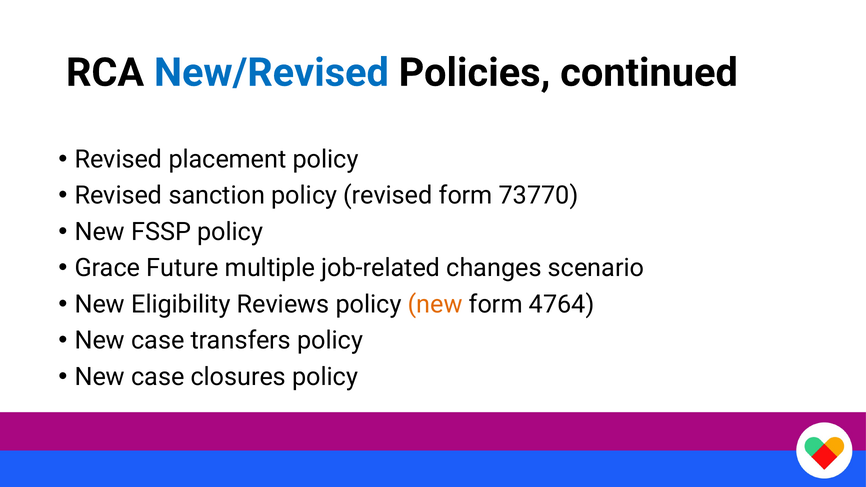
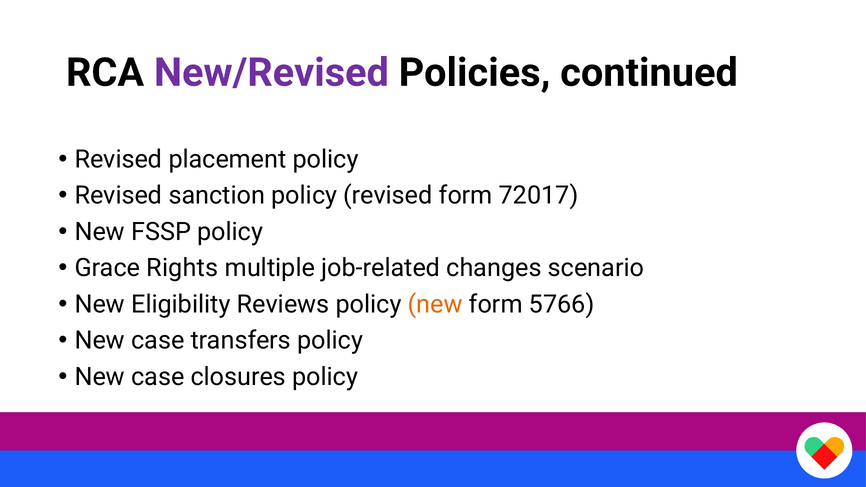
New/Revised colour: blue -> purple
73770: 73770 -> 72017
Future: Future -> Rights
4764: 4764 -> 5766
